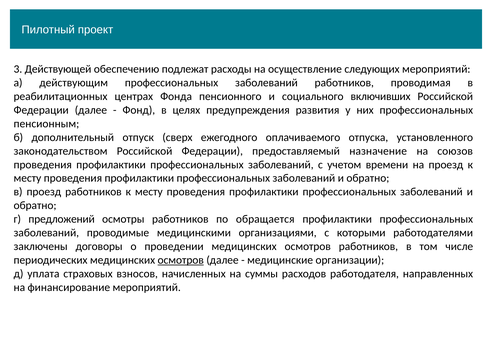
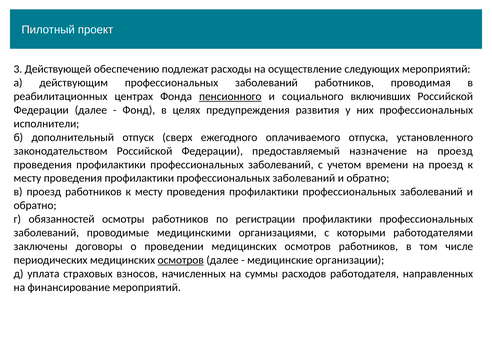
пенсионного underline: none -> present
пенсионным: пенсионным -> исполнители
союзов at (455, 151): союзов -> проезд
предложений: предложений -> обязанностей
обращается: обращается -> регистрации
